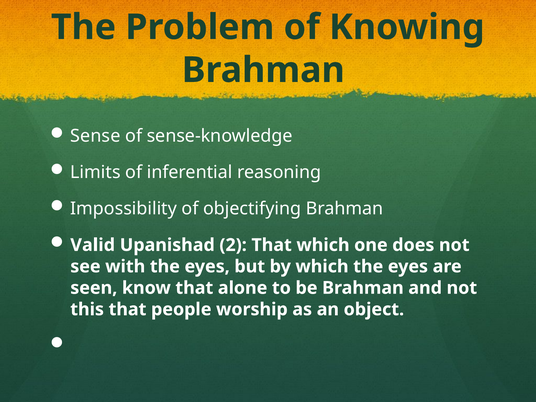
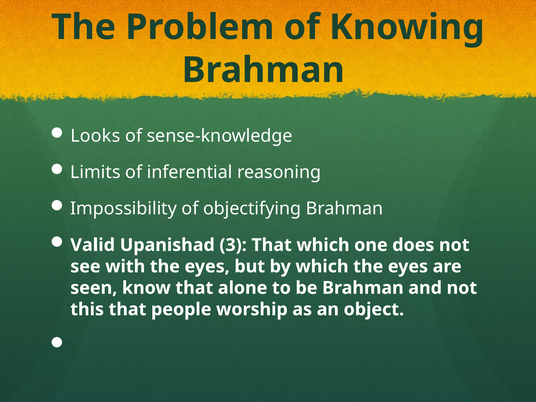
Sense: Sense -> Looks
2: 2 -> 3
